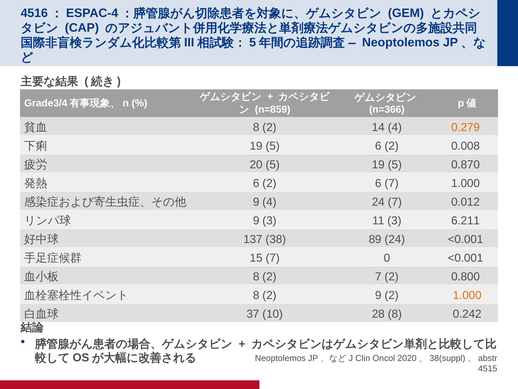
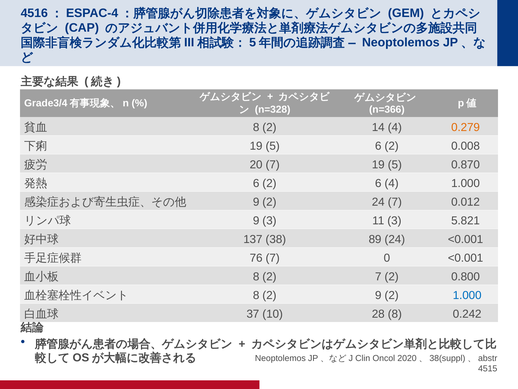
n=859: n=859 -> n=328
20 5: 5 -> 7
6 7: 7 -> 4
4 at (269, 202): 4 -> 2
6.211: 6.211 -> 5.821
15: 15 -> 76
1.000 at (467, 295) colour: orange -> blue
